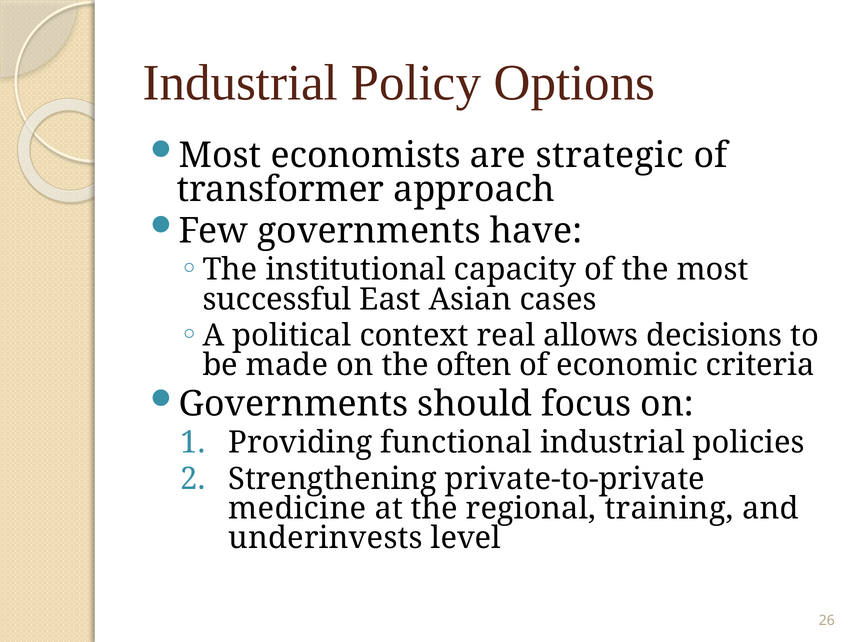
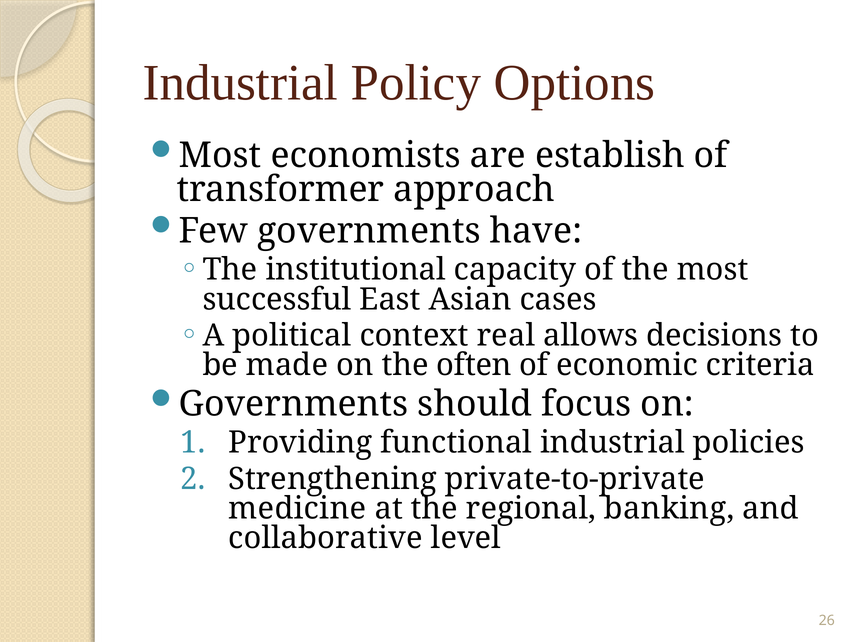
strategic: strategic -> establish
training: training -> banking
underinvests: underinvests -> collaborative
